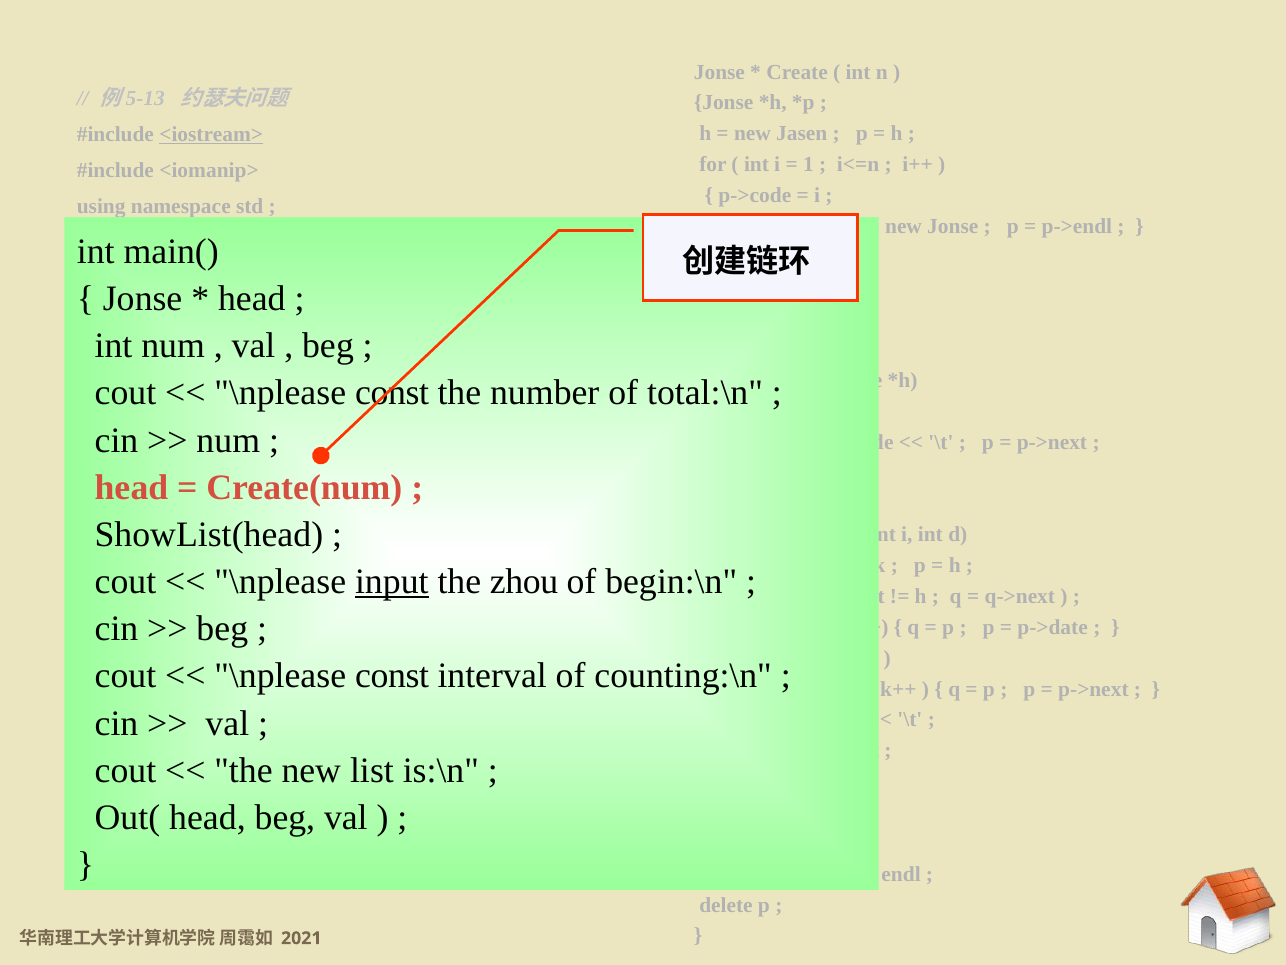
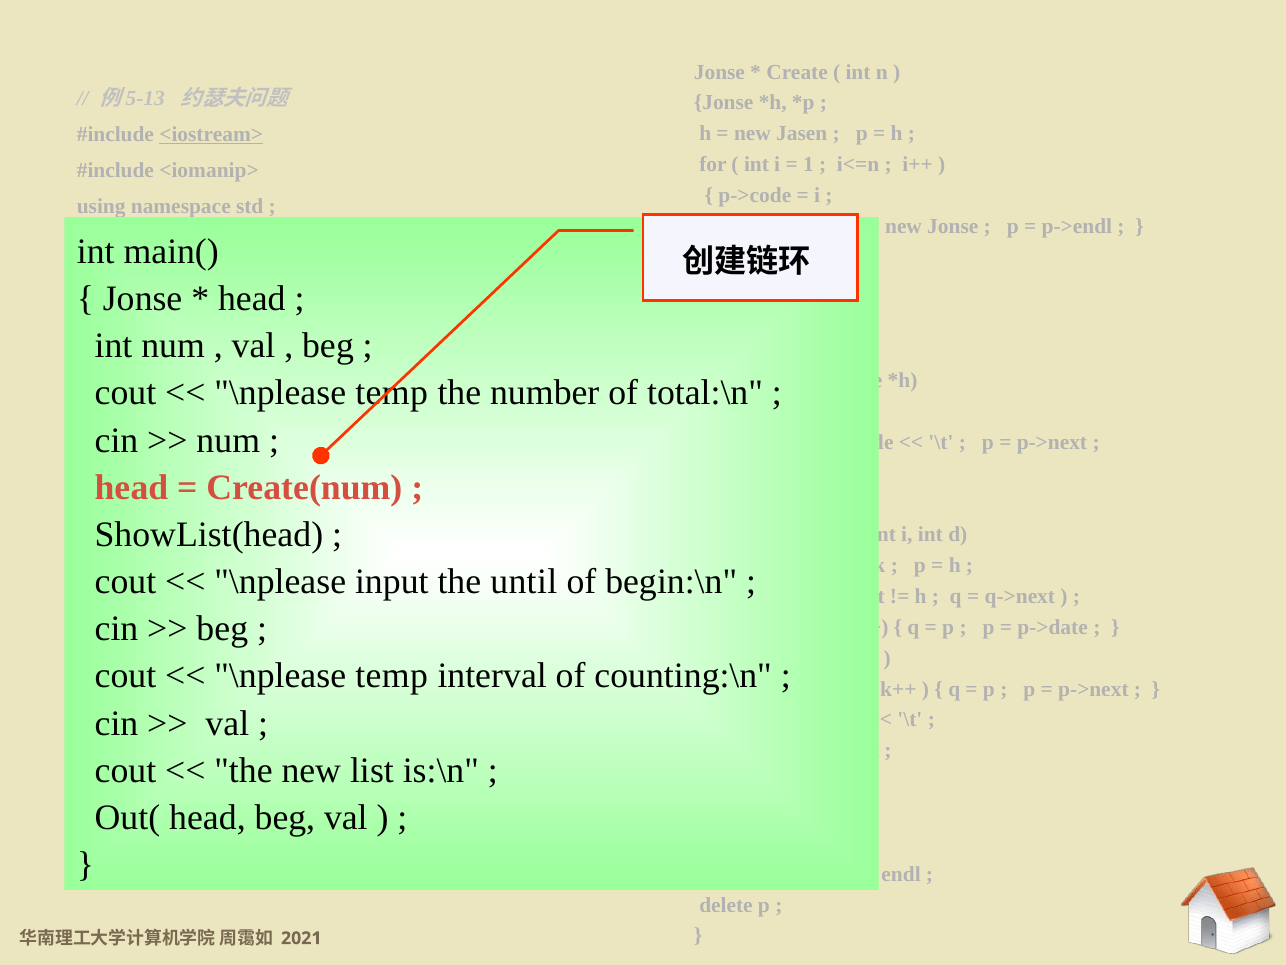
const at (392, 393): const -> temp
input at (392, 581) underline: present -> none
zhou: zhou -> until
const at (392, 676): const -> temp
